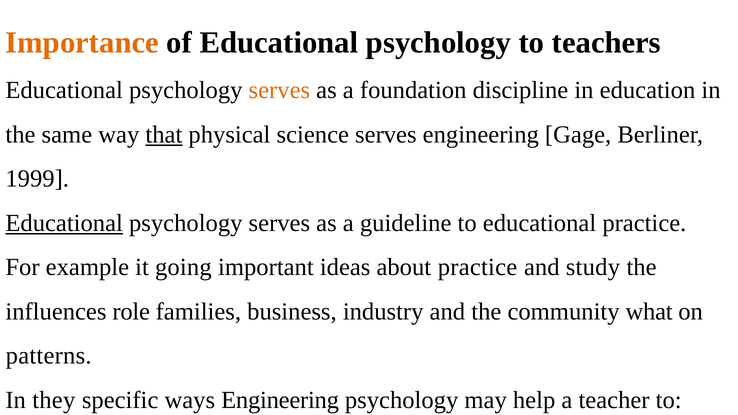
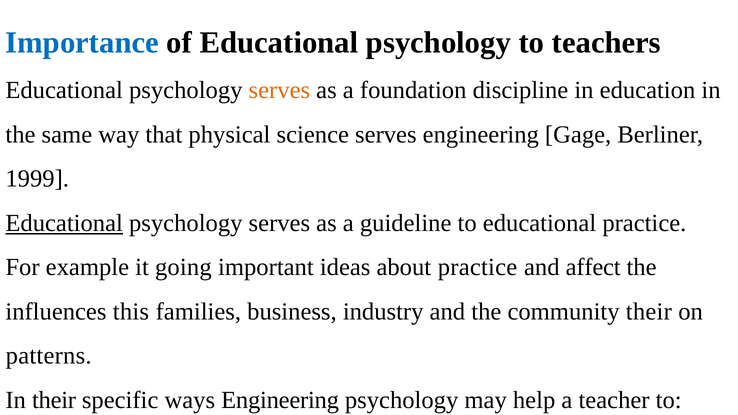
Importance colour: orange -> blue
that underline: present -> none
study: study -> affect
role: role -> this
community what: what -> their
In they: they -> their
